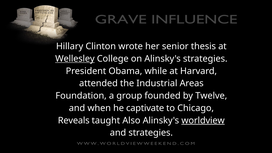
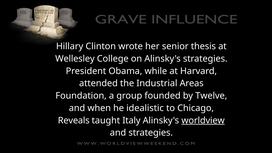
Wellesley underline: present -> none
captivate: captivate -> idealistic
Also: Also -> Italy
